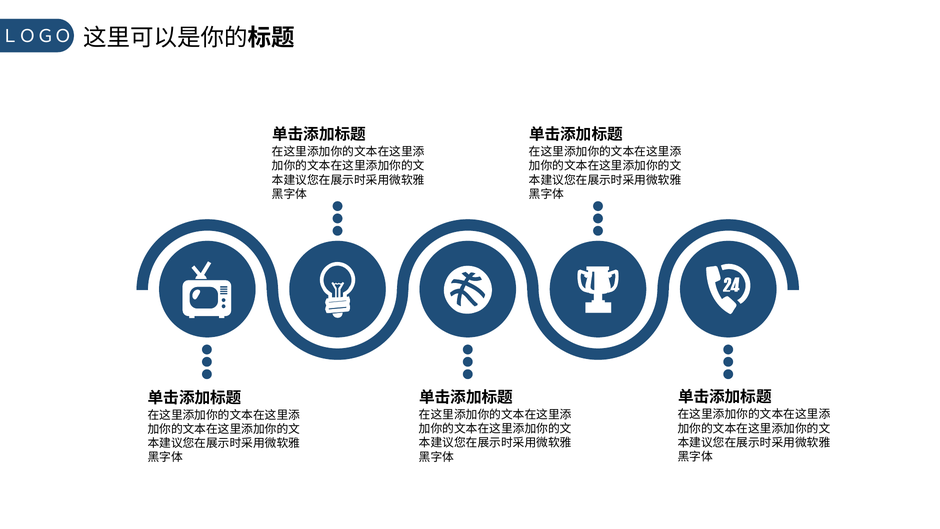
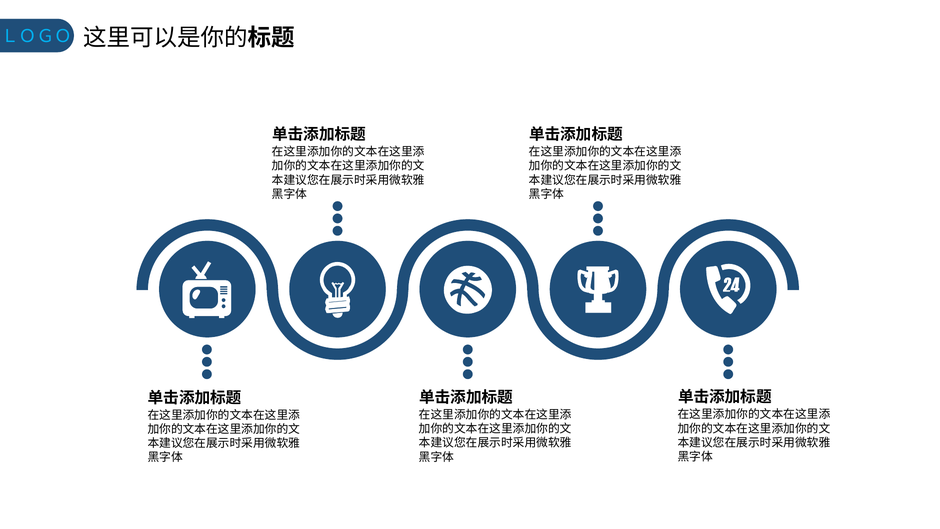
ＬＯＧＯ colour: white -> light blue
